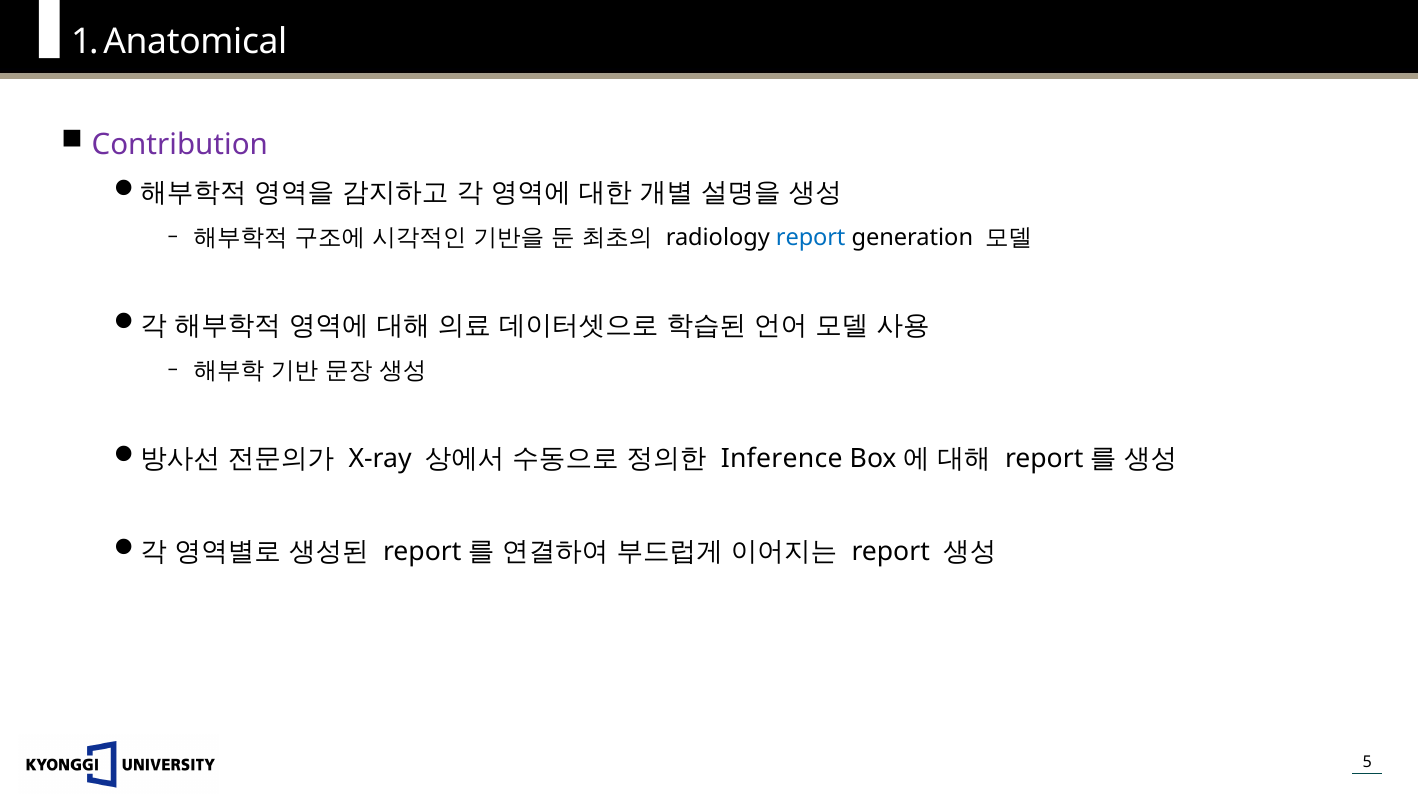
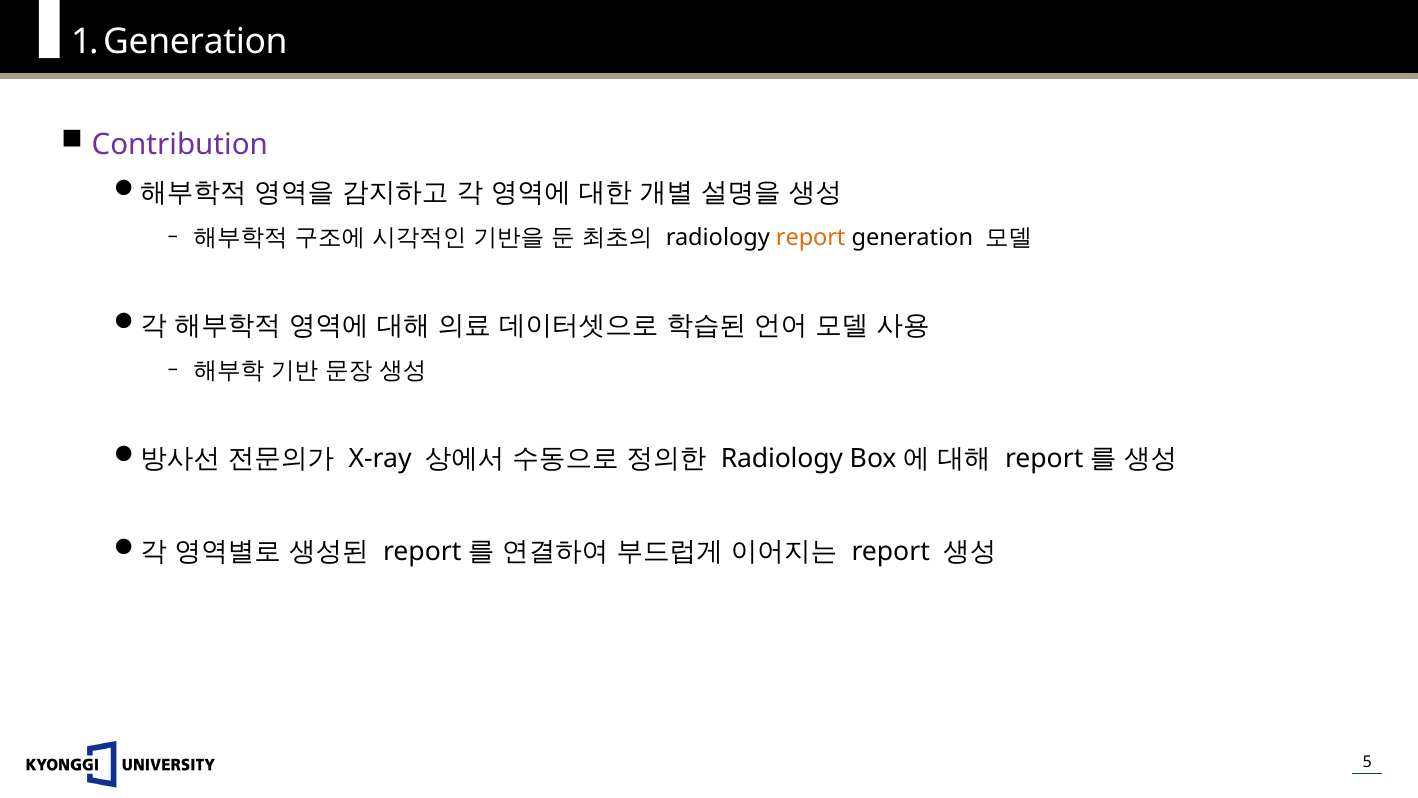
1 Anatomical: Anatomical -> Generation
report at (811, 237) colour: blue -> orange
Inference at (782, 459): Inference -> Radiology
